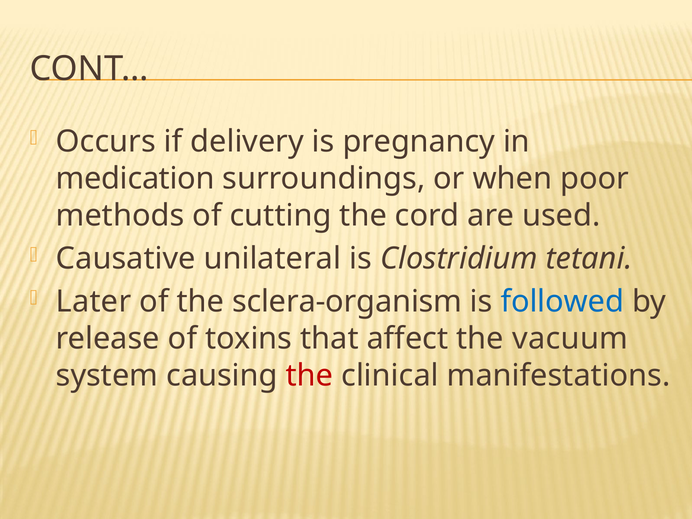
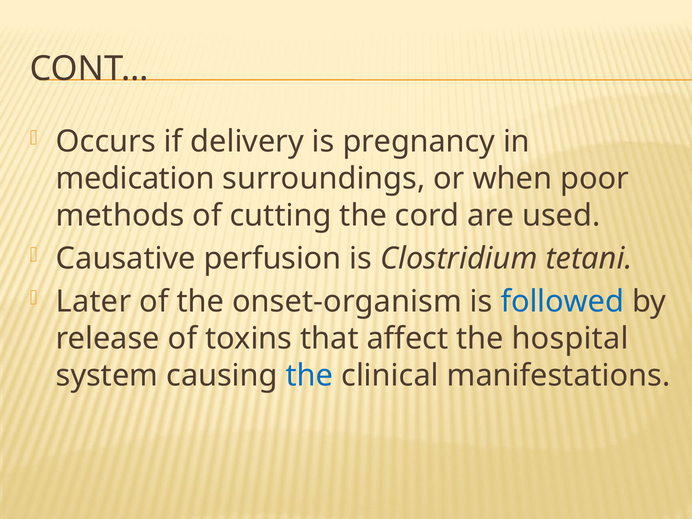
unilateral: unilateral -> perfusion
sclera-organism: sclera-organism -> onset-organism
vacuum: vacuum -> hospital
the at (310, 375) colour: red -> blue
